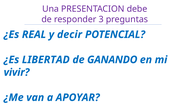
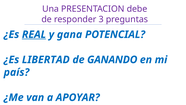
REAL underline: none -> present
decir: decir -> gana
vivir: vivir -> país
